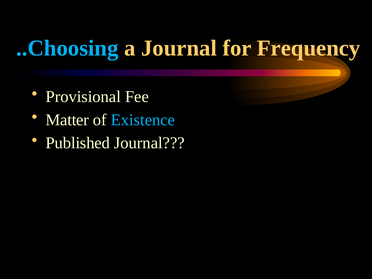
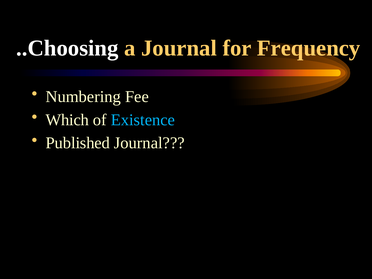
..Choosing colour: light blue -> white
Provisional: Provisional -> Numbering
Matter: Matter -> Which
